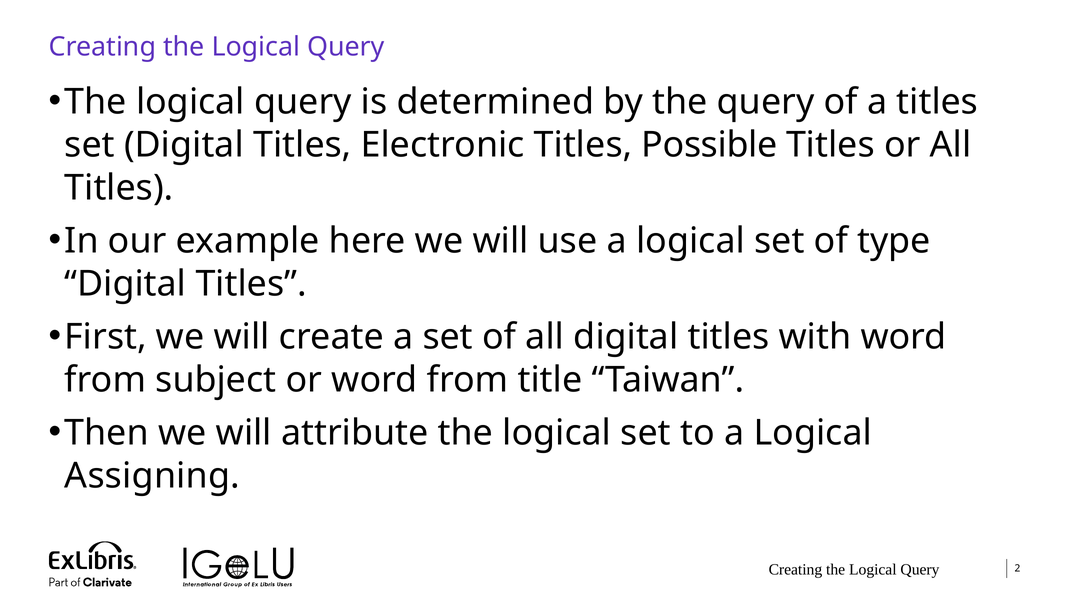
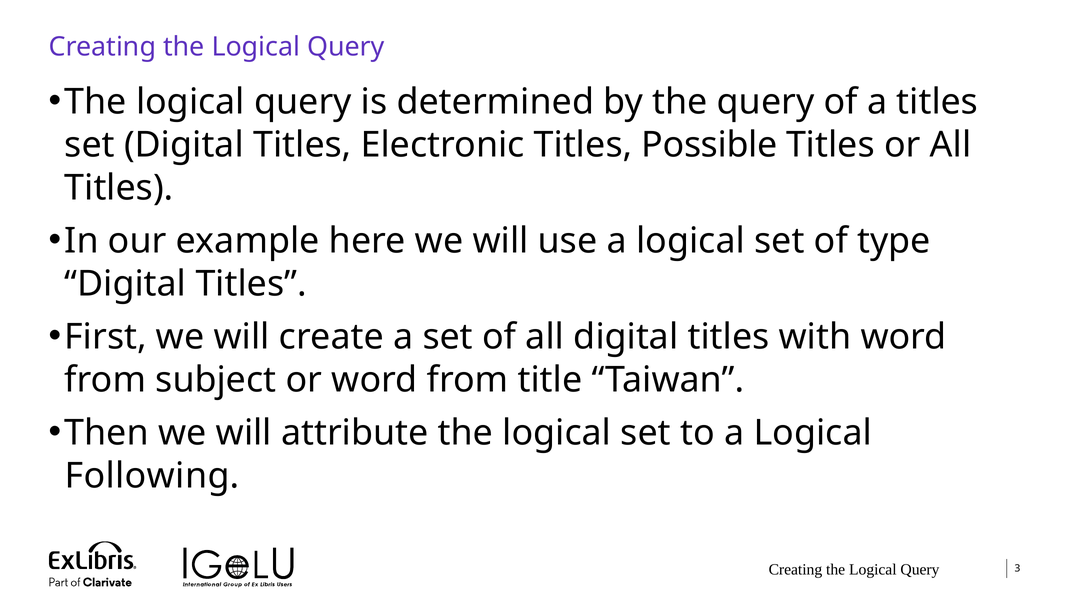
Assigning: Assigning -> Following
2: 2 -> 3
